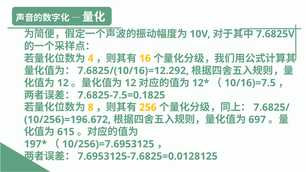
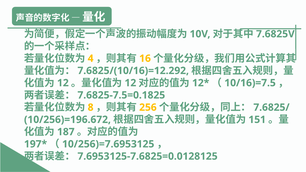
697: 697 -> 151
615: 615 -> 187
